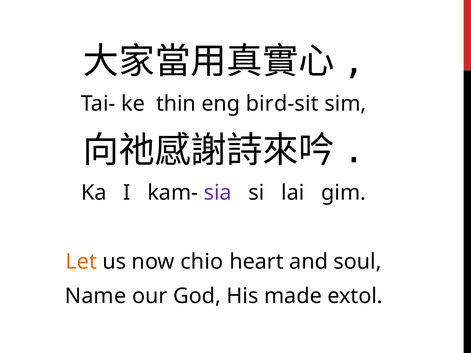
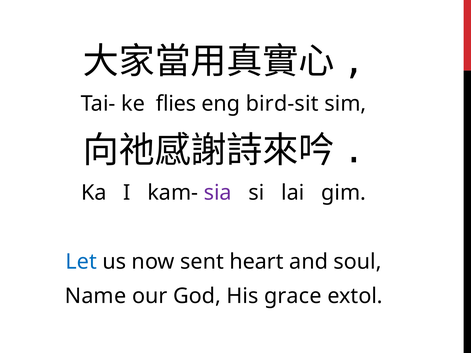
thin: thin -> flies
Let colour: orange -> blue
chio: chio -> sent
made: made -> grace
